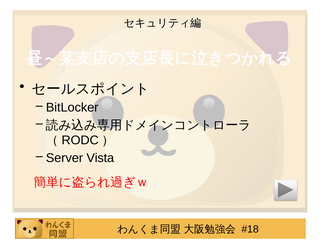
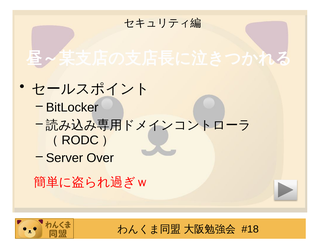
Vista: Vista -> Over
